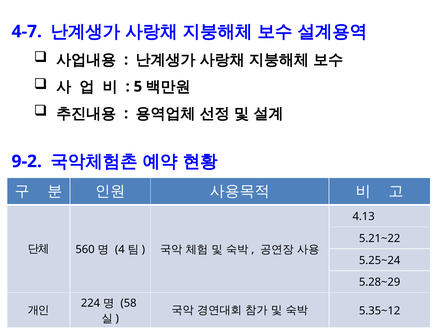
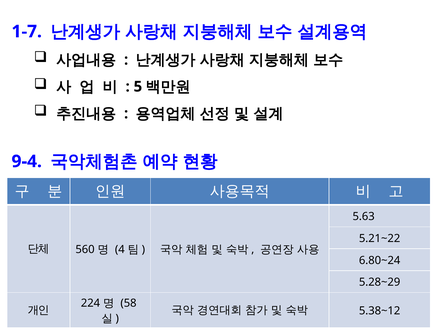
4-7: 4-7 -> 1-7
9-2: 9-2 -> 9-4
4.13: 4.13 -> 5.63
5.25~24: 5.25~24 -> 6.80~24
5.35~12: 5.35~12 -> 5.38~12
